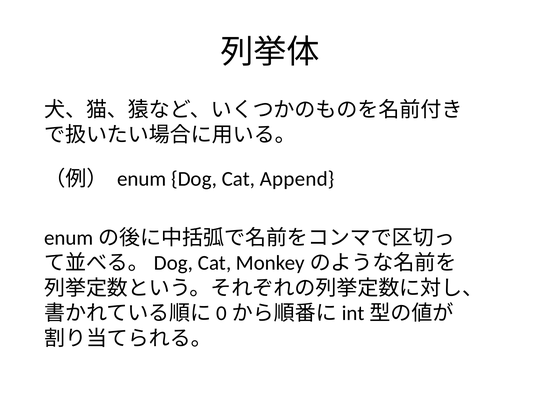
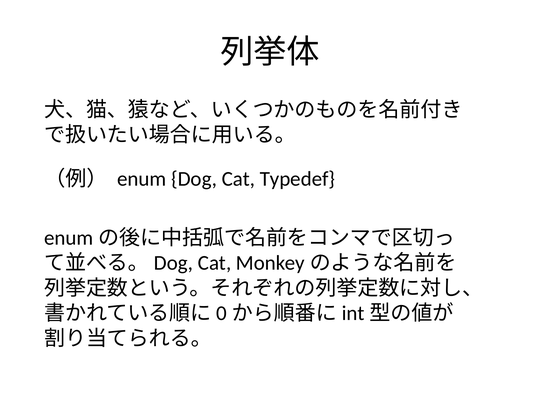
Append: Append -> Typedef
